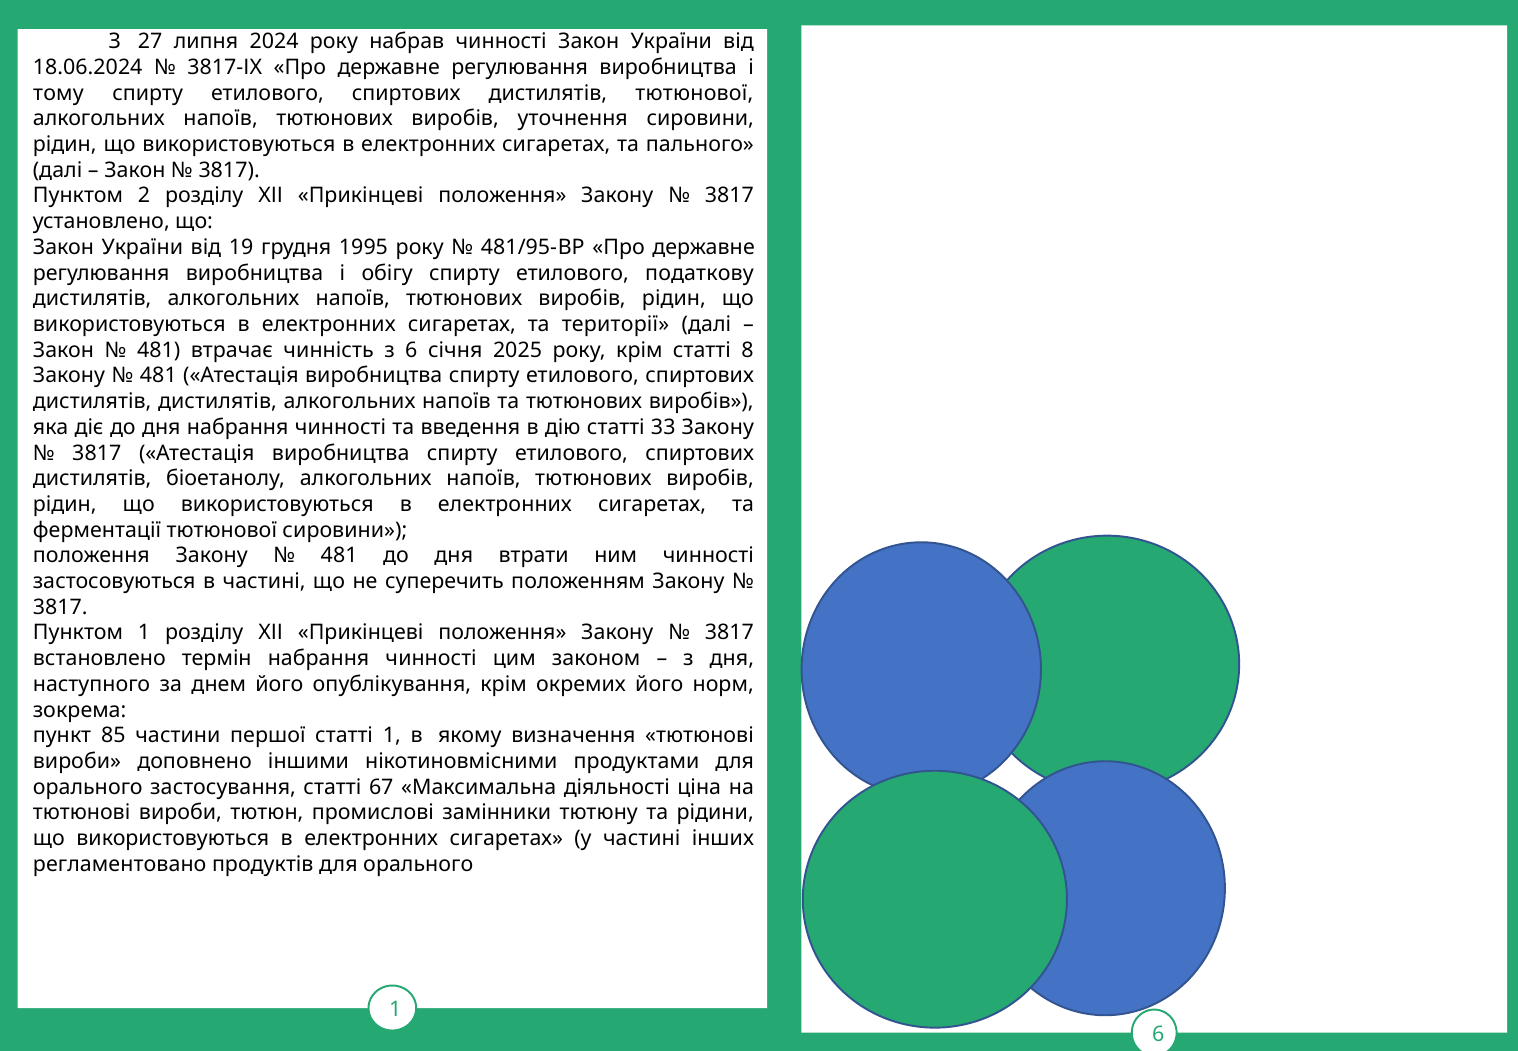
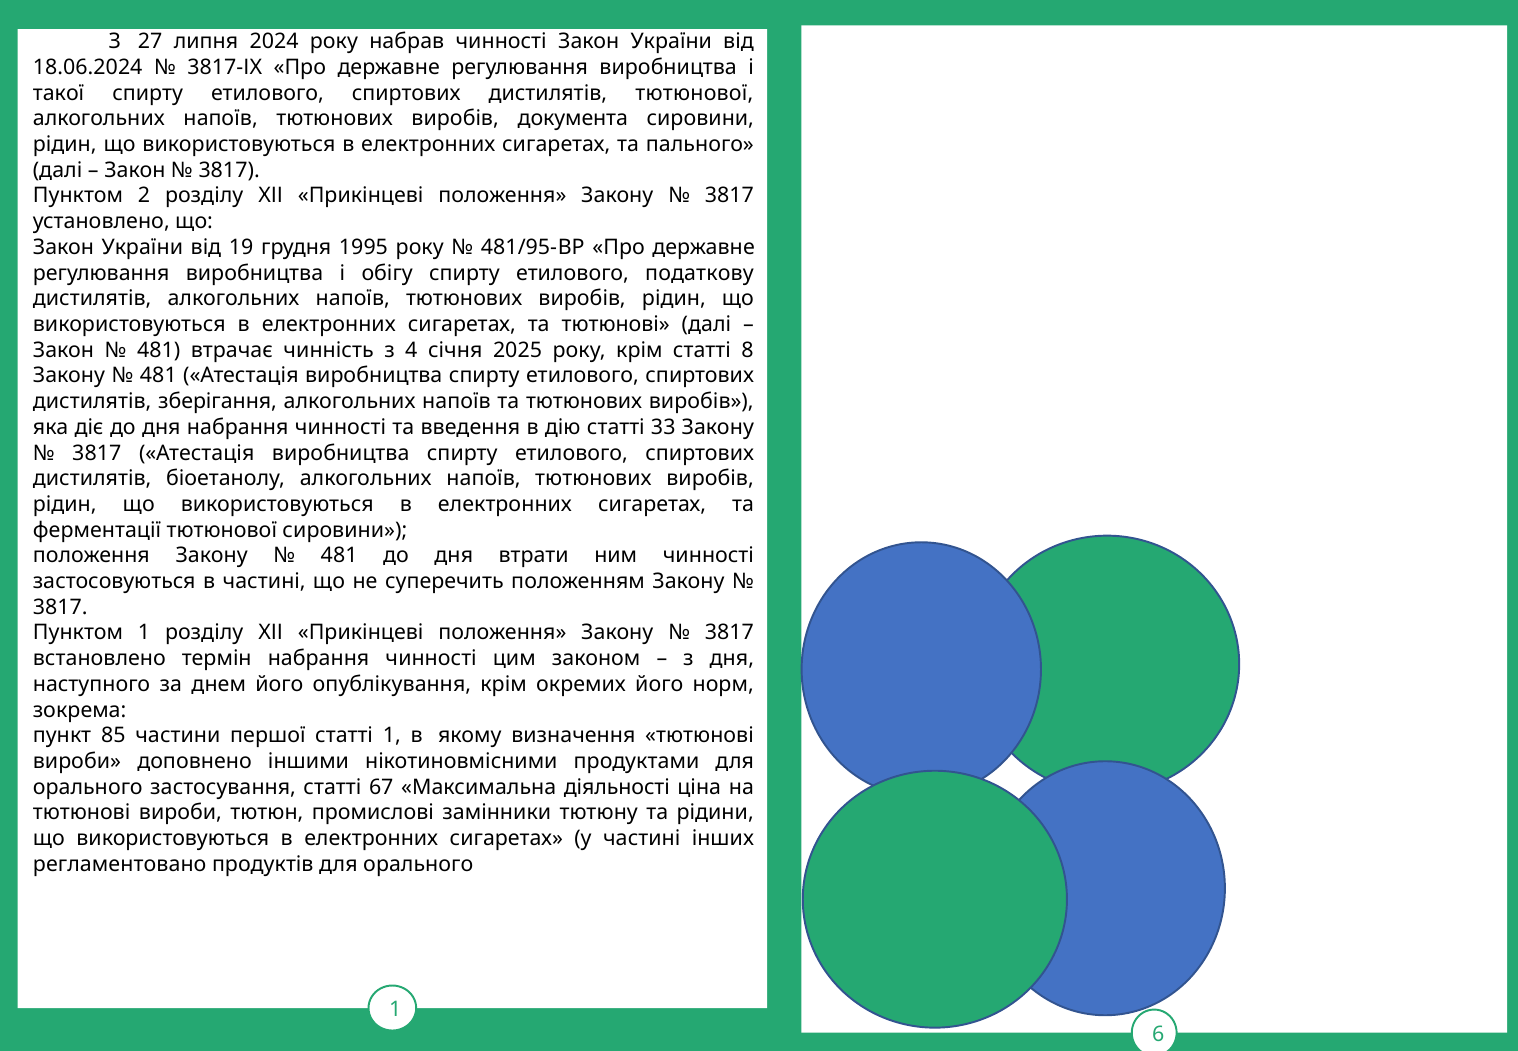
тому: тому -> такої
уточнення: уточнення -> документа
та території: території -> тютюнові
з 6: 6 -> 4
дистилятів дистилятів: дистилятів -> зберігання
